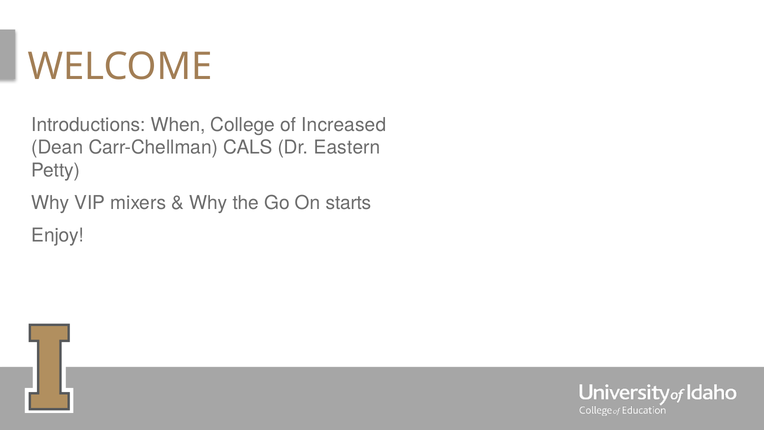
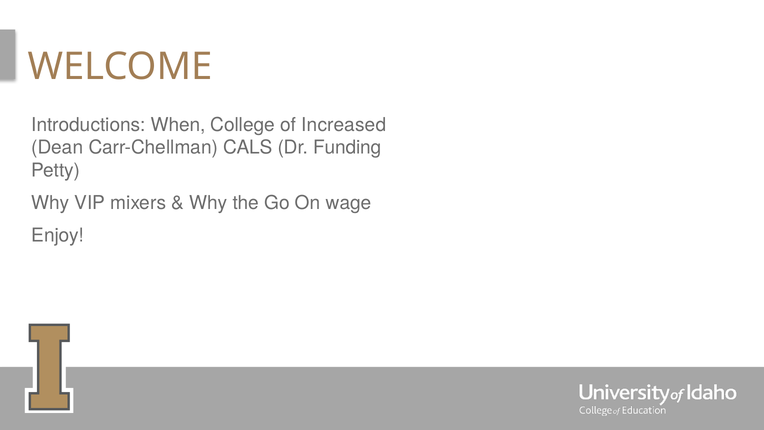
Eastern: Eastern -> Funding
starts: starts -> wage
